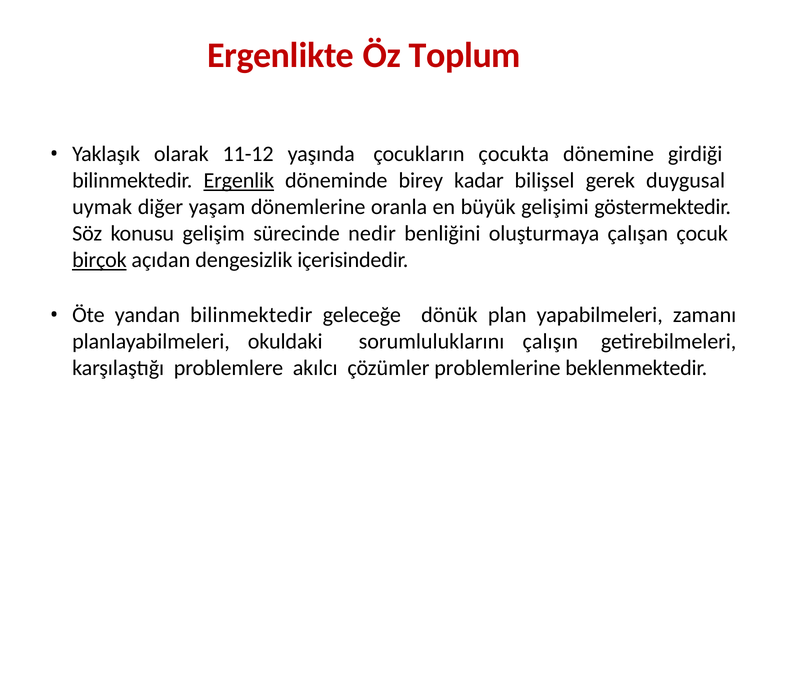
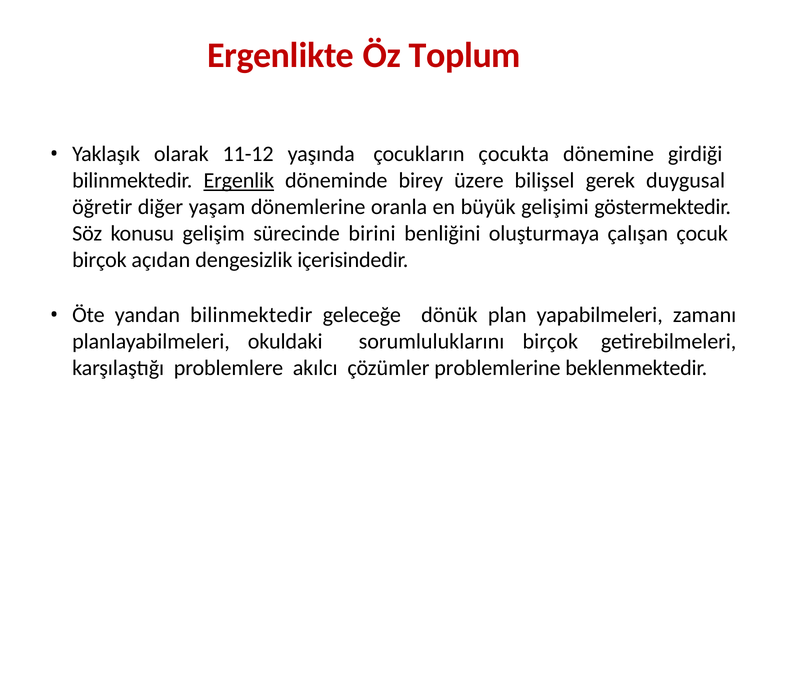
kadar: kadar -> üzere
uymak: uymak -> öğretir
nedir: nedir -> birini
birçok at (99, 261) underline: present -> none
sorumluluklarını çalışın: çalışın -> birçok
